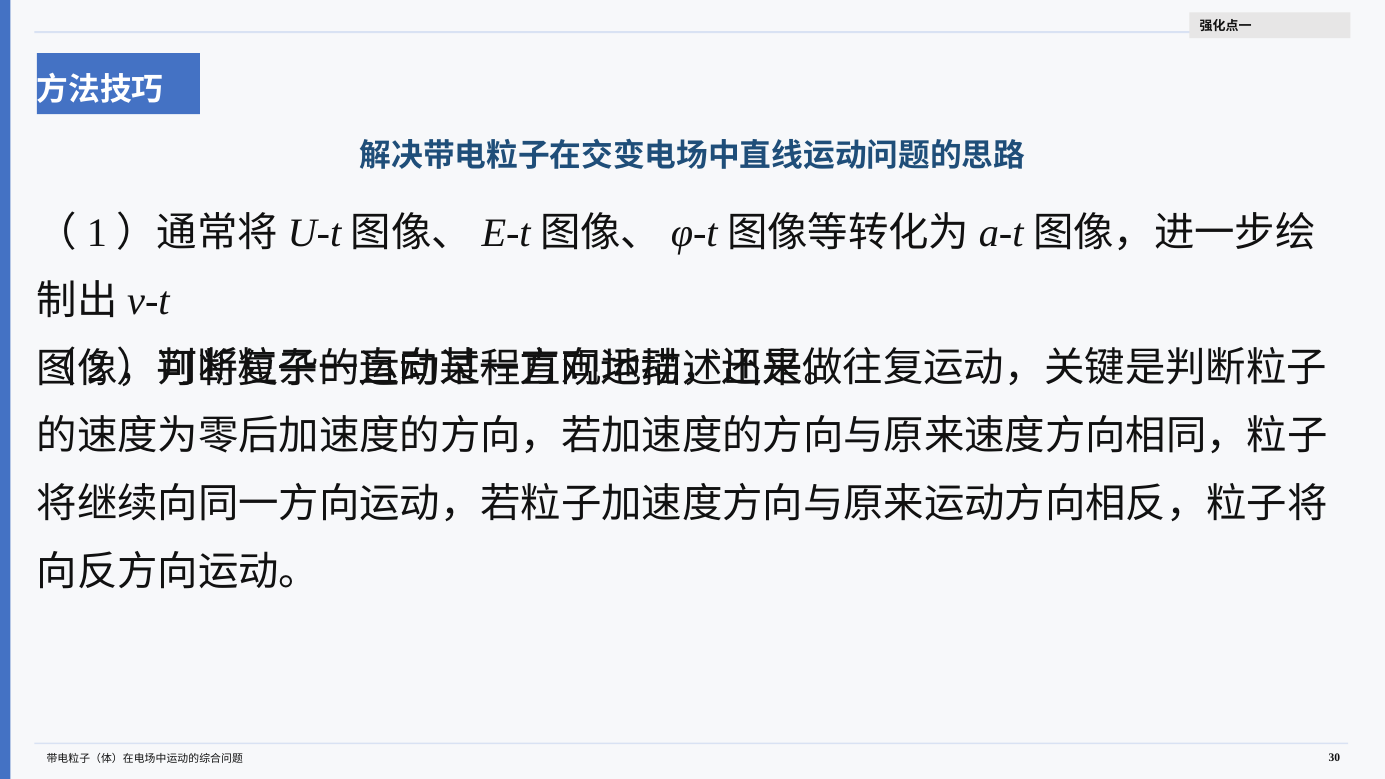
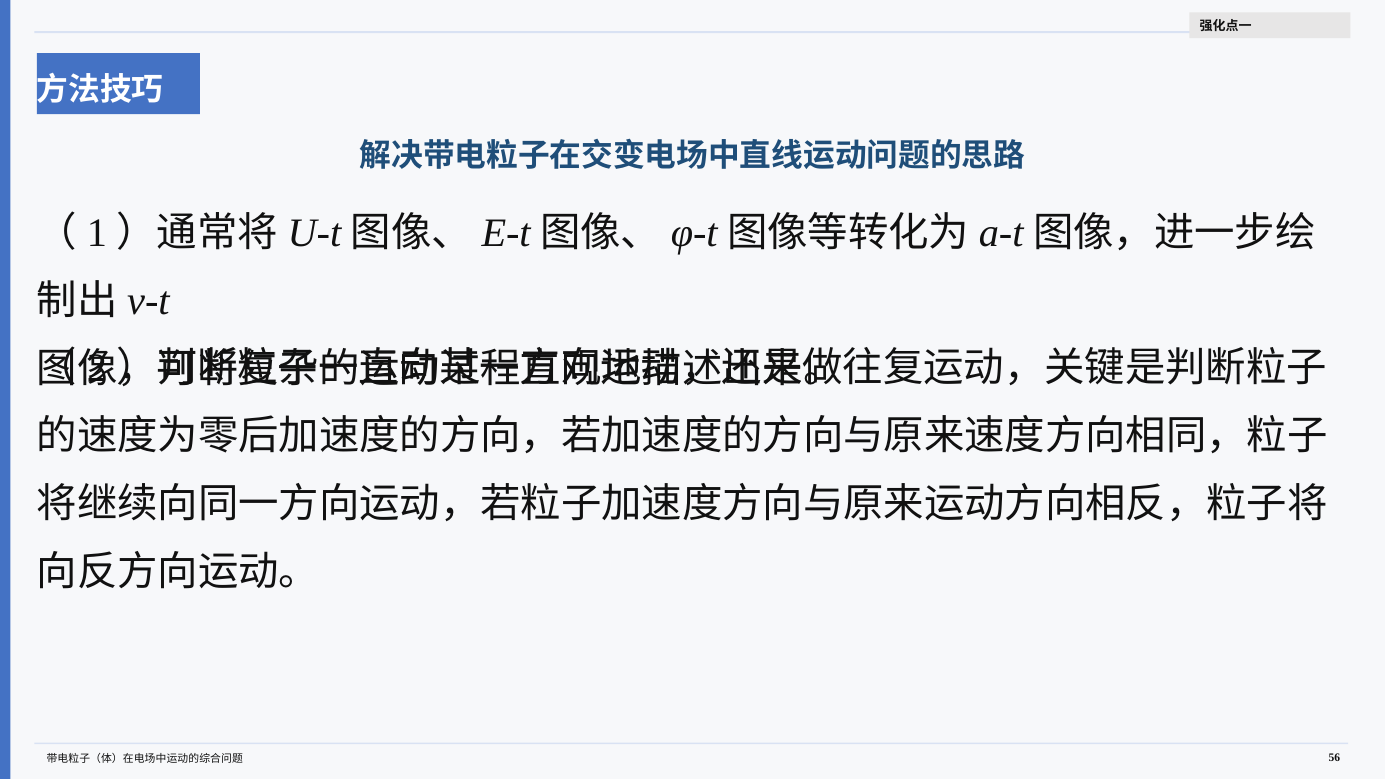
30: 30 -> 56
